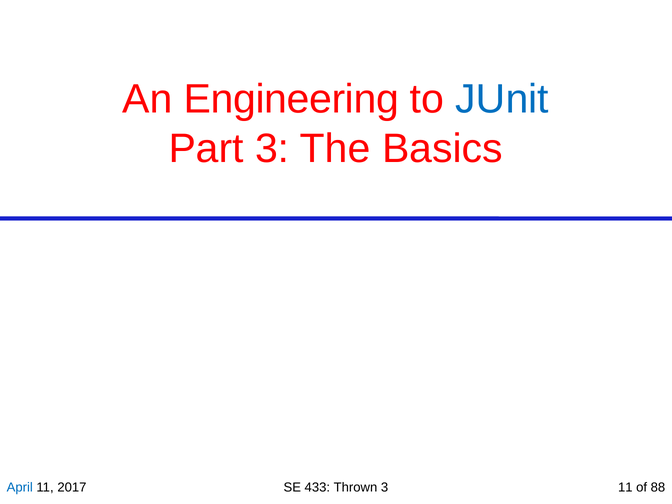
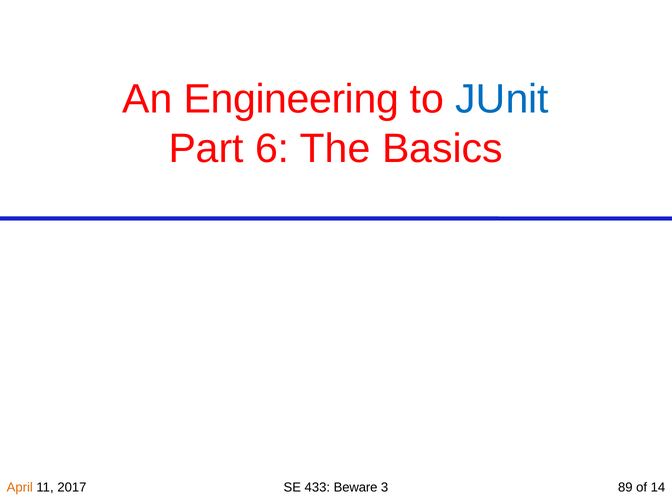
Part 3: 3 -> 6
April colour: blue -> orange
Thrown: Thrown -> Beware
3 11: 11 -> 89
88: 88 -> 14
